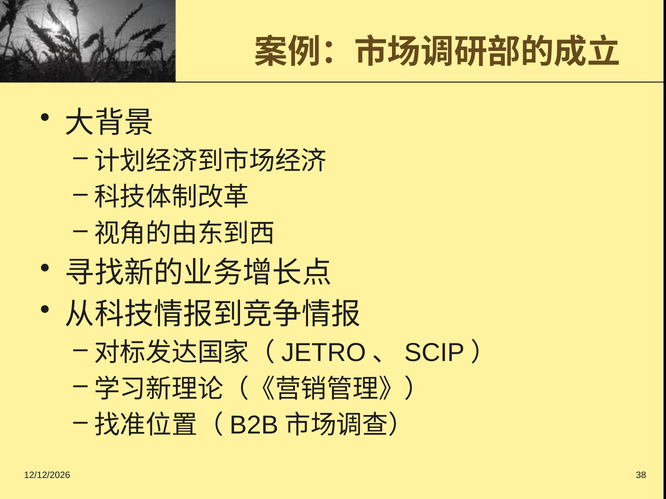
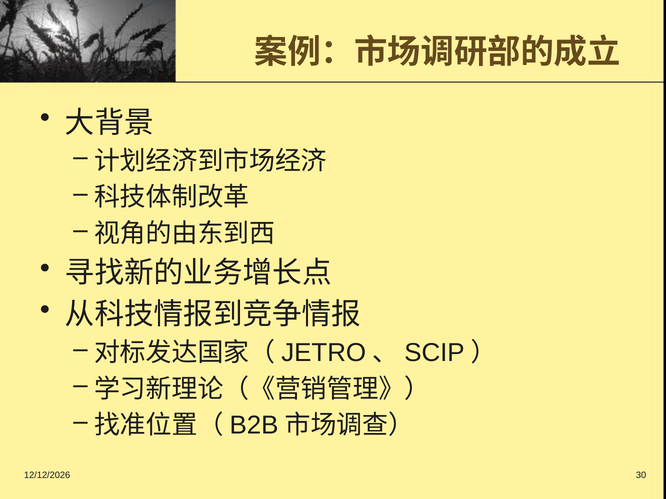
38: 38 -> 30
